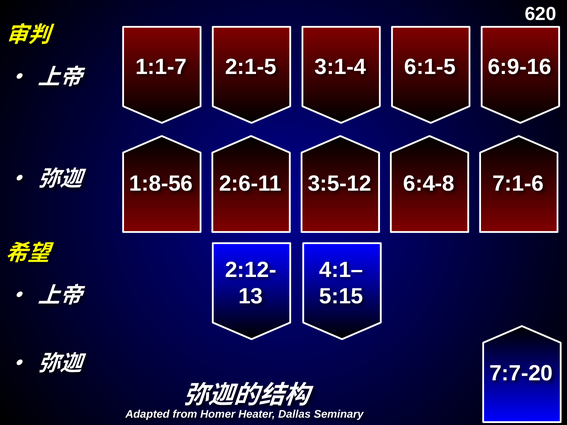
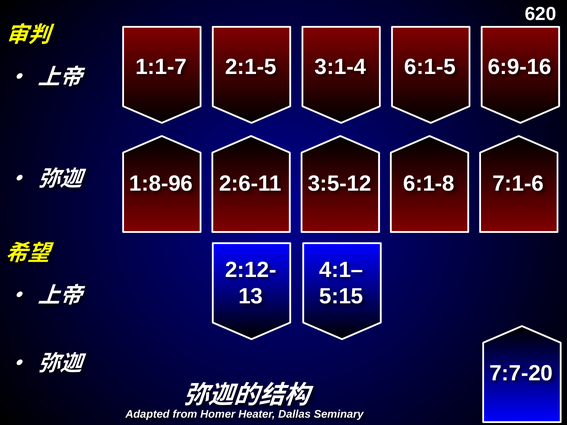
1:8-56: 1:8-56 -> 1:8-96
6:4-8: 6:4-8 -> 6:1-8
